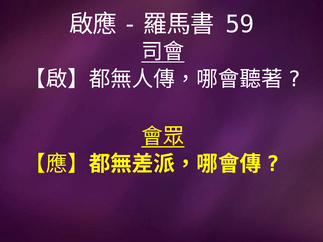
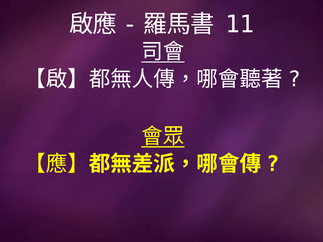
59: 59 -> 11
